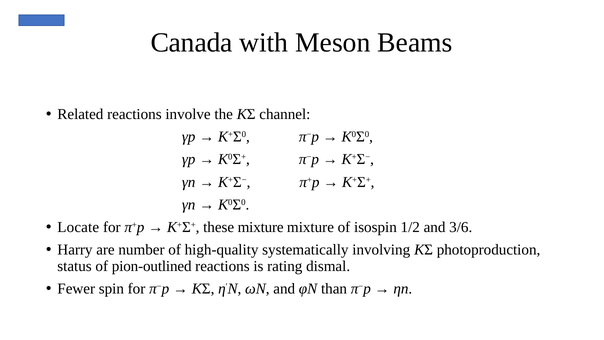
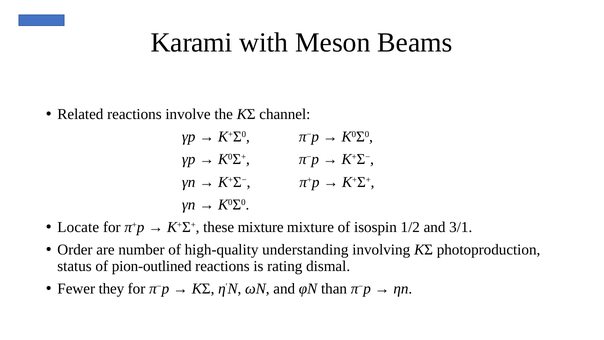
Canada: Canada -> Karami
3/6: 3/6 -> 3/1
Harry: Harry -> Order
systematically: systematically -> understanding
spin: spin -> they
